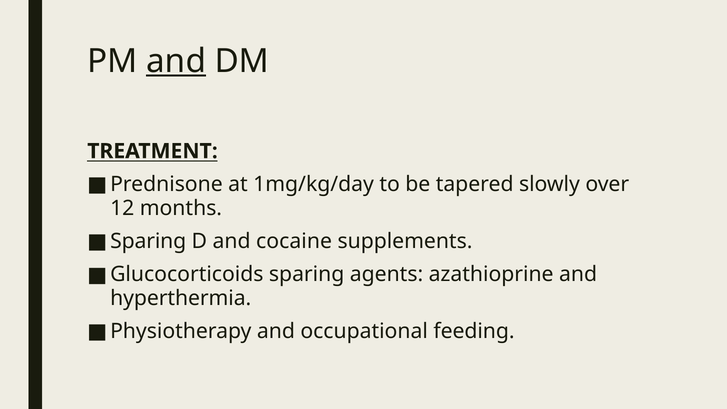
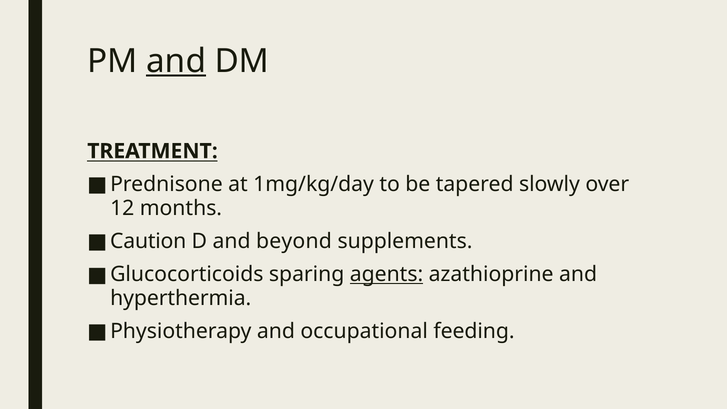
Sparing at (148, 241): Sparing -> Caution
cocaine: cocaine -> beyond
agents underline: none -> present
